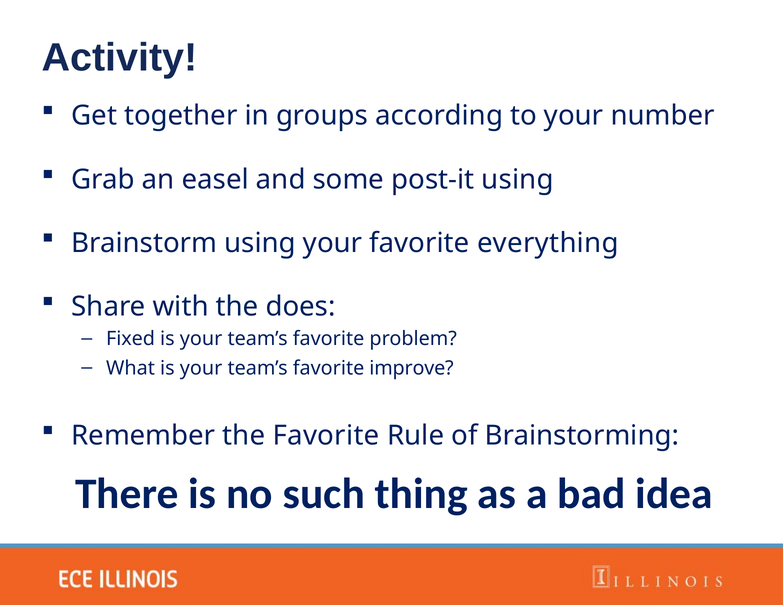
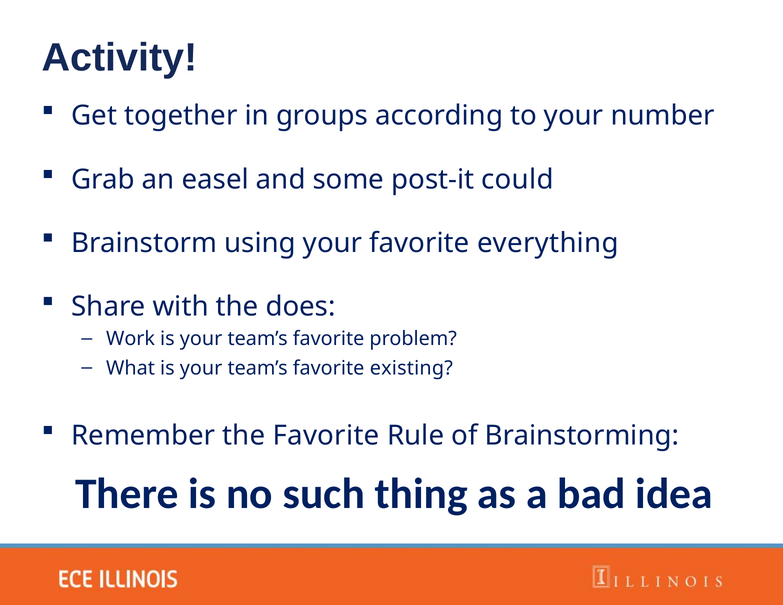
post-it using: using -> could
Fixed: Fixed -> Work
improve: improve -> existing
